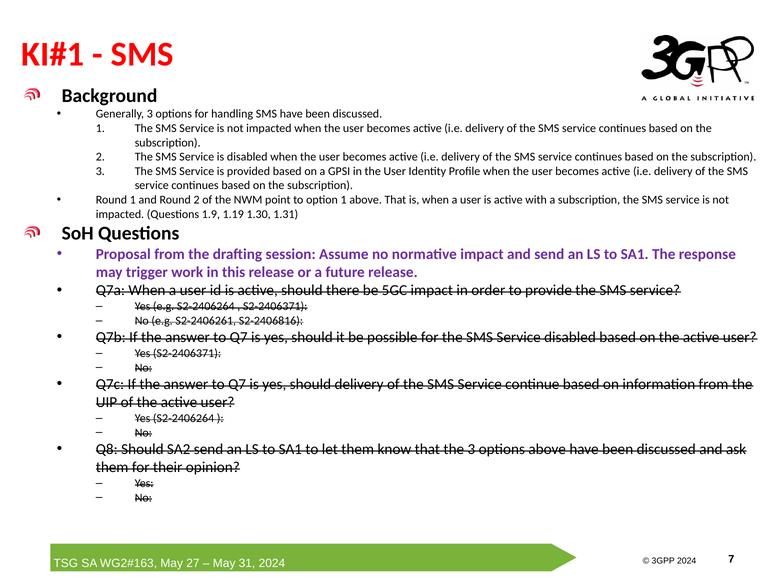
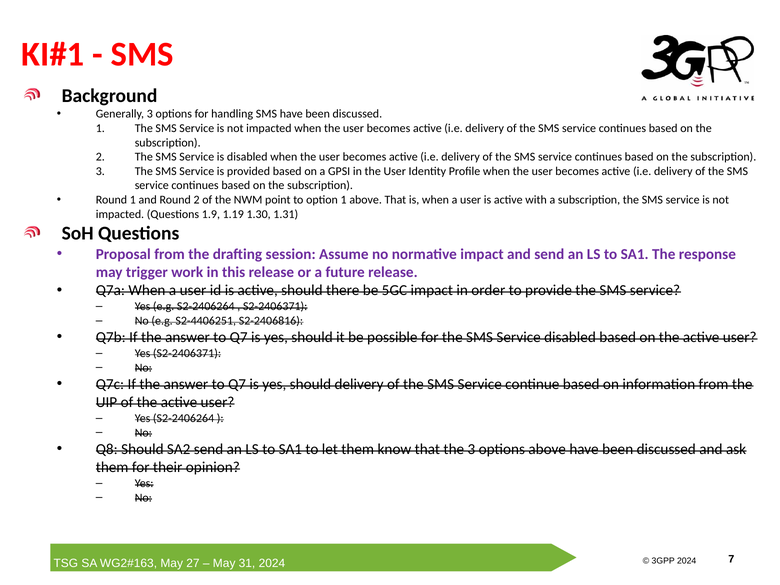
S2-2406261: S2-2406261 -> S2-4406251
